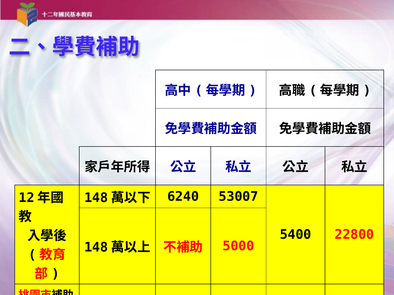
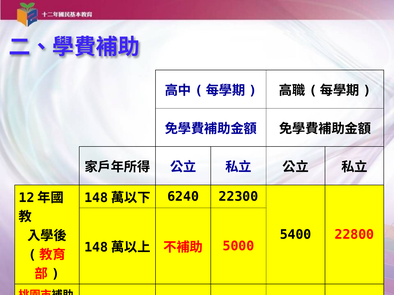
53007: 53007 -> 22300
